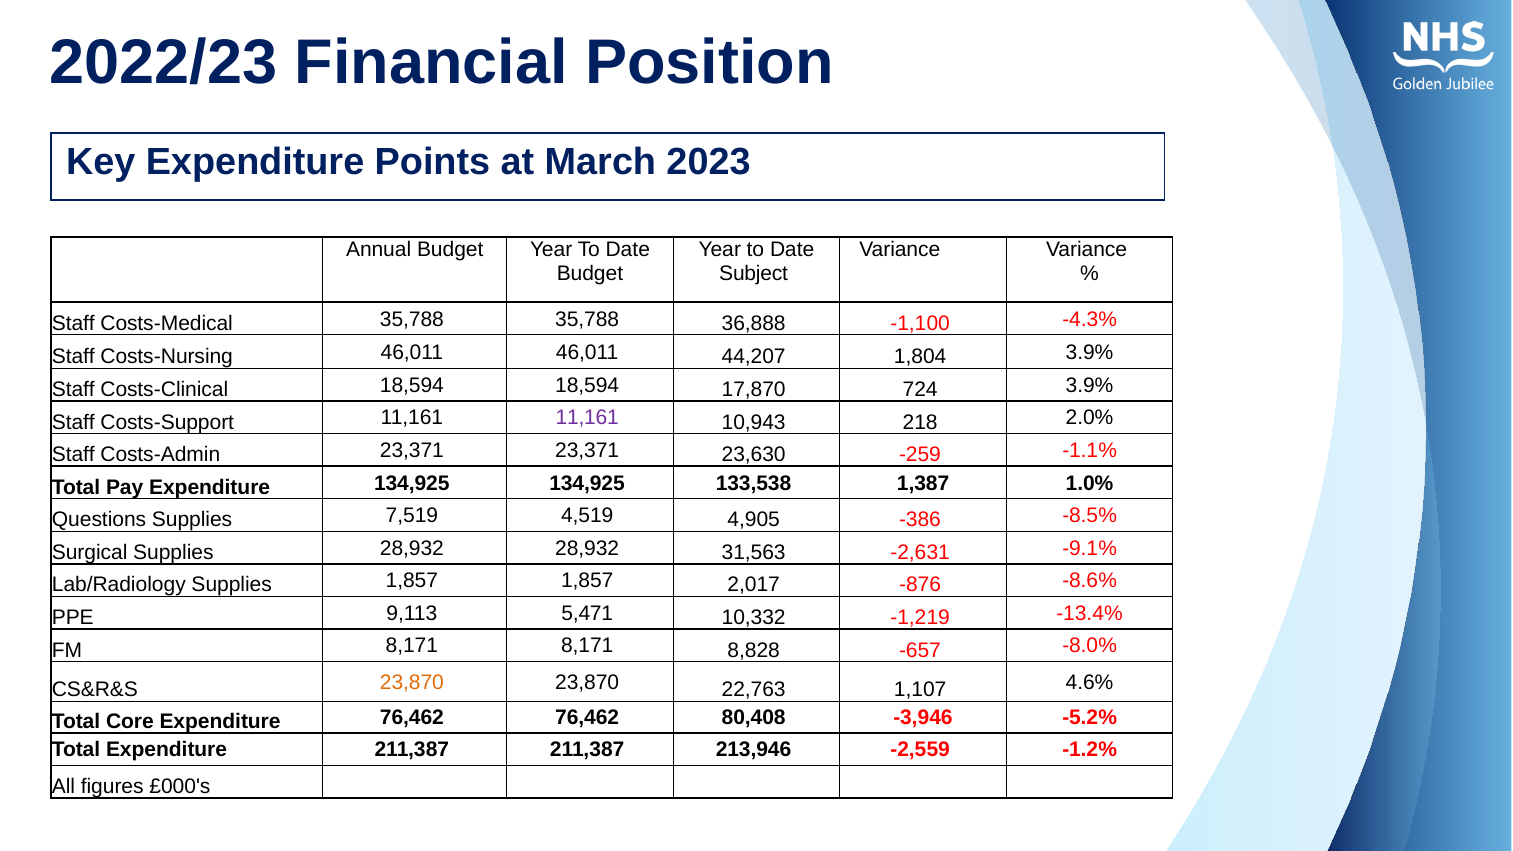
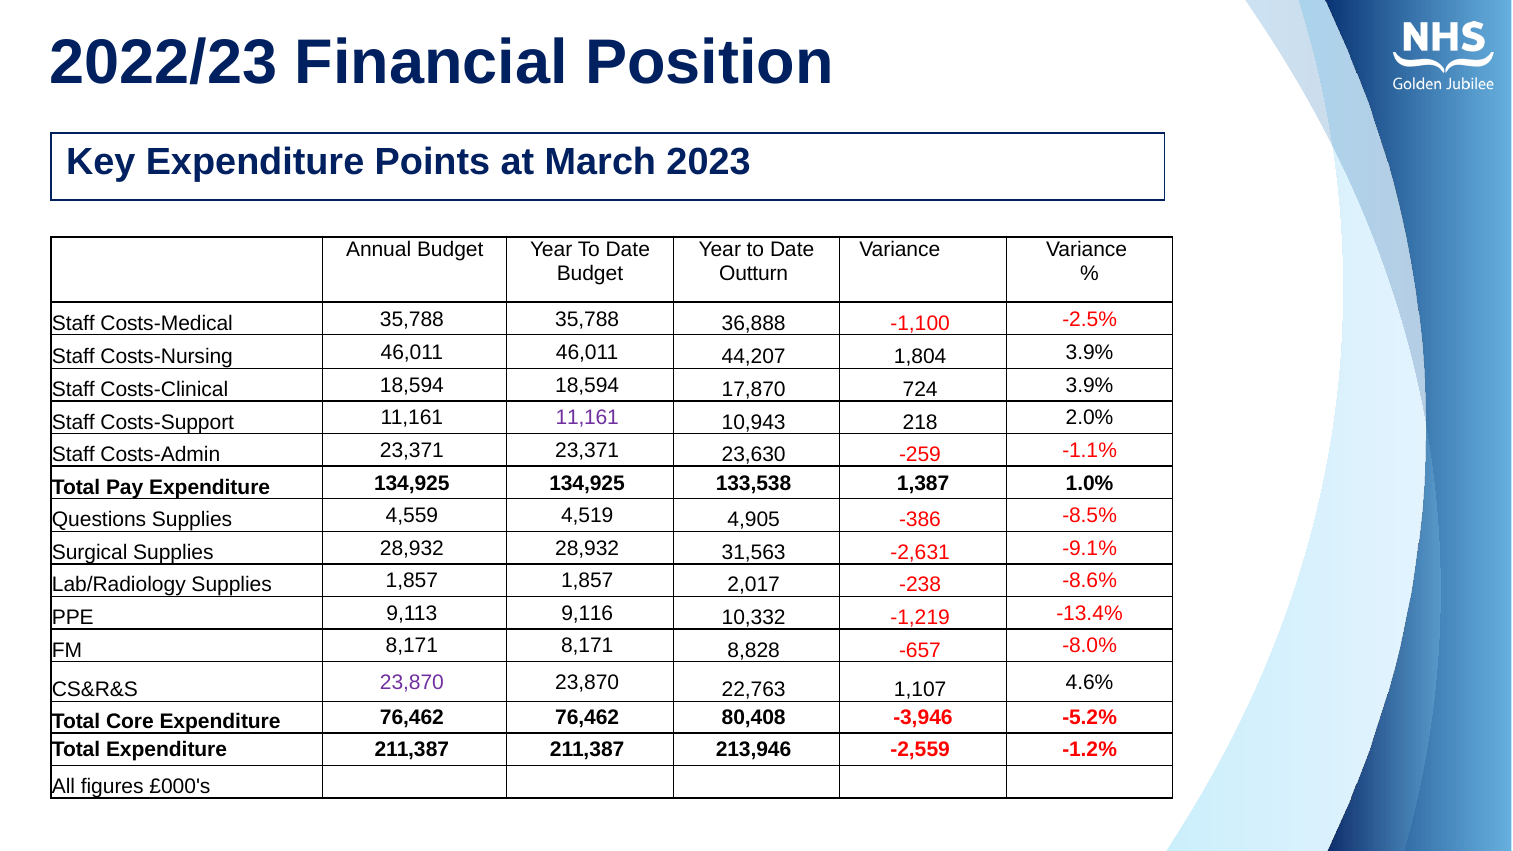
Subject: Subject -> Outturn
-4.3%: -4.3% -> -2.5%
7,519: 7,519 -> 4,559
-876: -876 -> -238
5,471: 5,471 -> 9,116
23,870 at (412, 682) colour: orange -> purple
